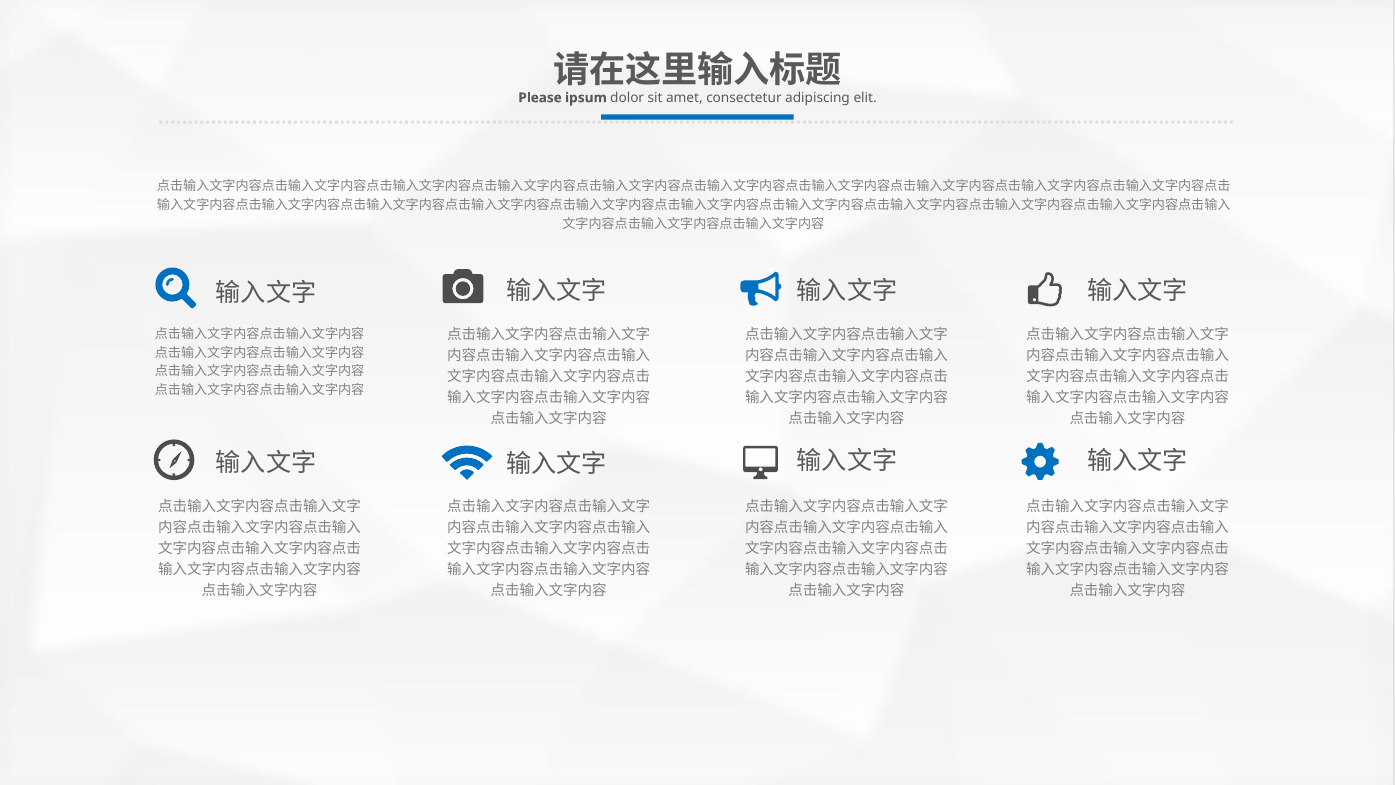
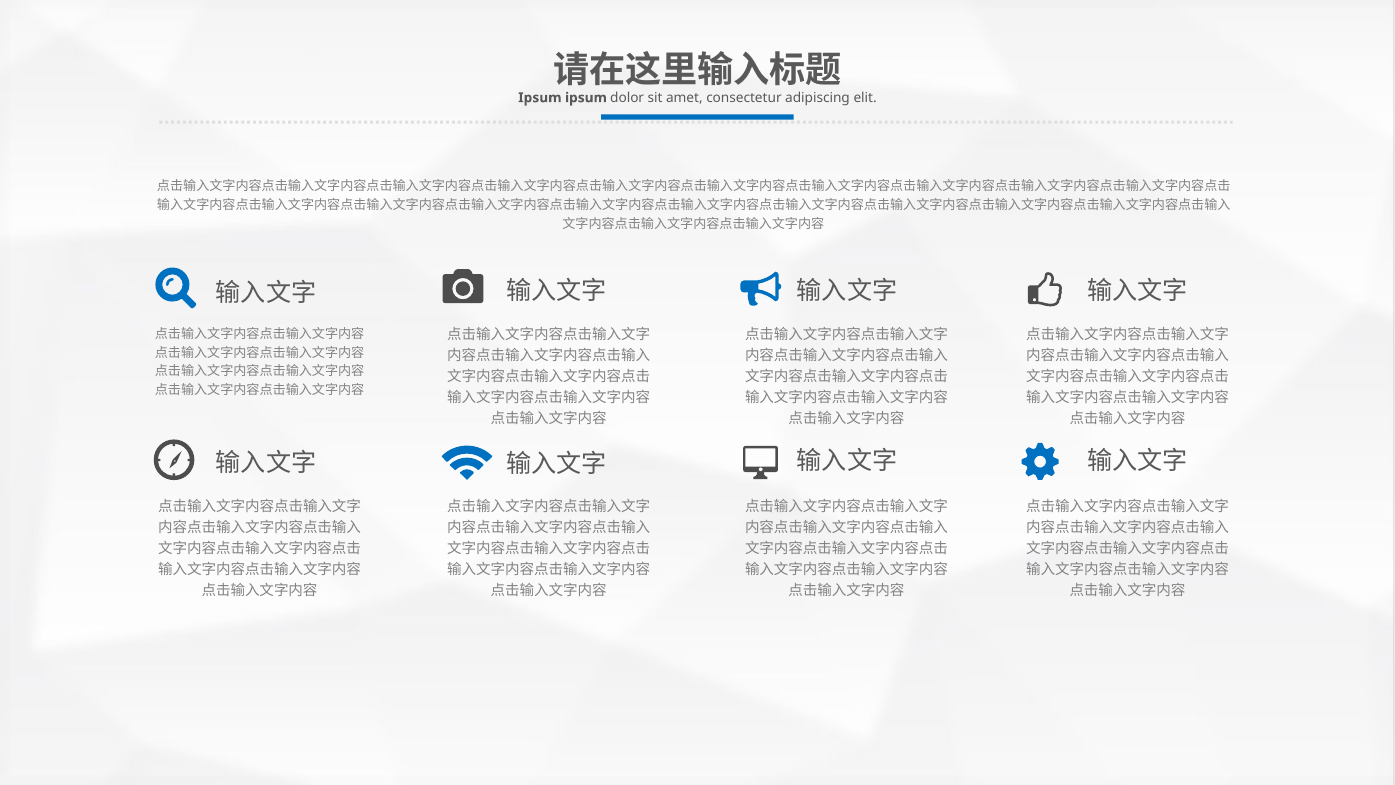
Please at (540, 98): Please -> Ipsum
